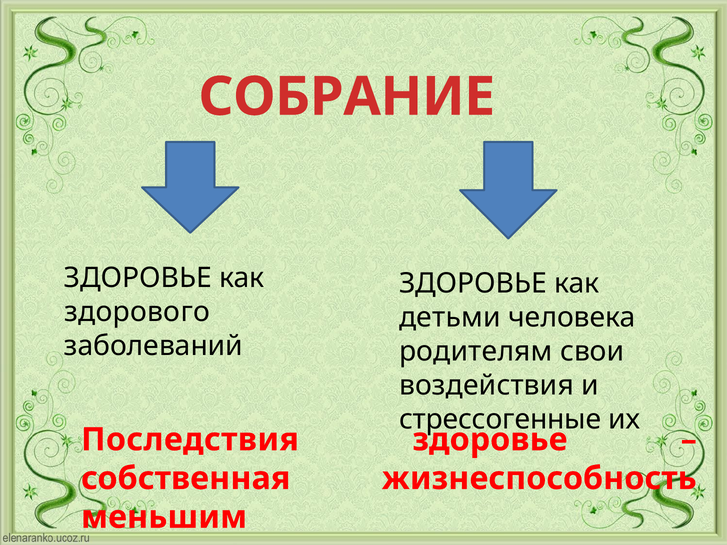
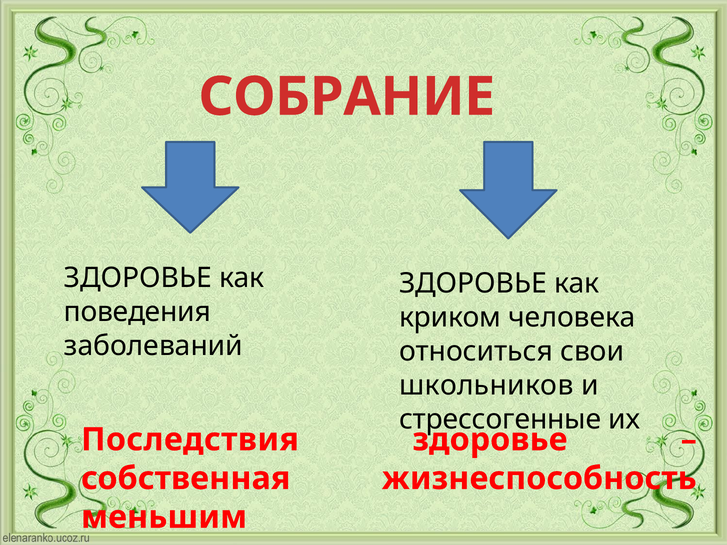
здорового: здорового -> поведения
детьми: детьми -> криком
родителям: родителям -> относиться
воздействия: воздействия -> школьников
